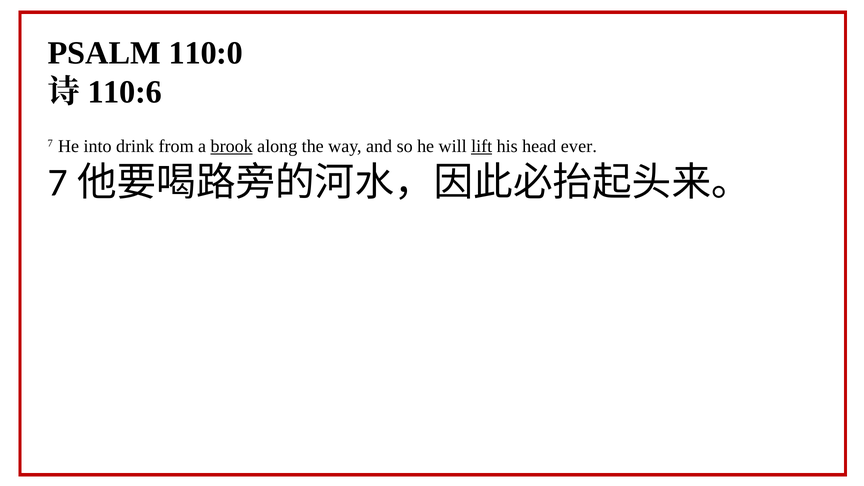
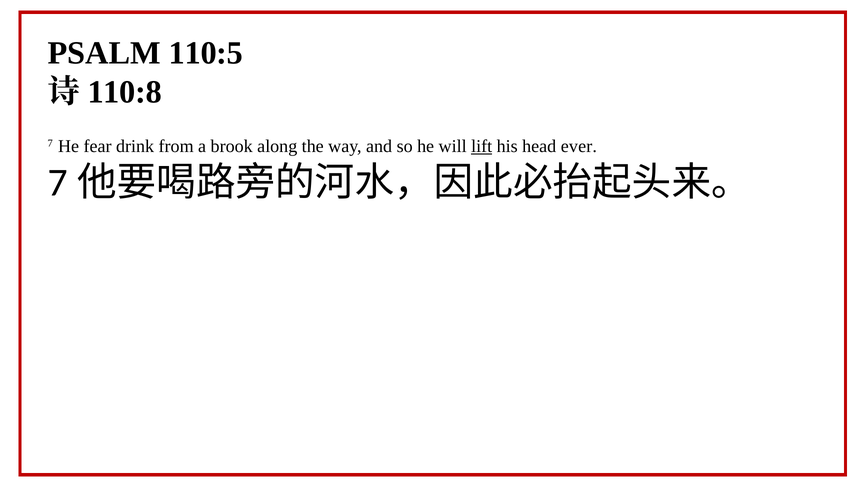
110:0: 110:0 -> 110:5
110:6: 110:6 -> 110:8
into: into -> fear
brook underline: present -> none
